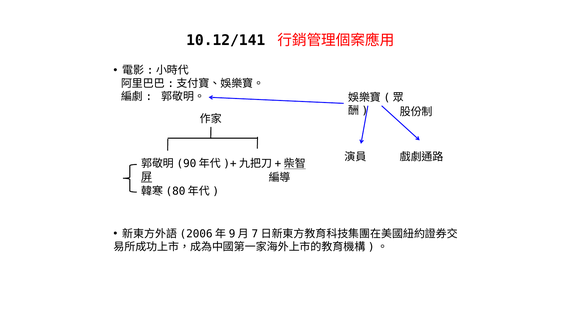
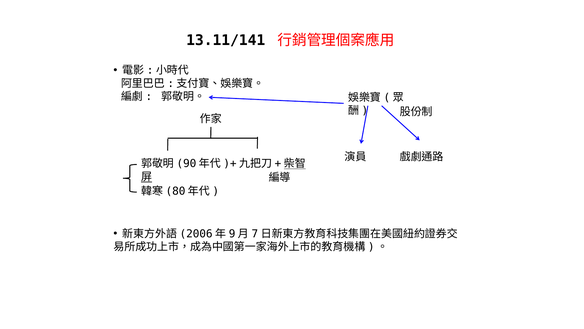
10.12/141: 10.12/141 -> 13.11/141
